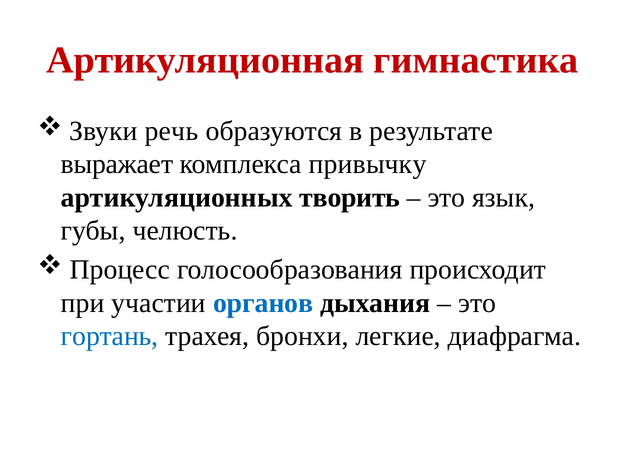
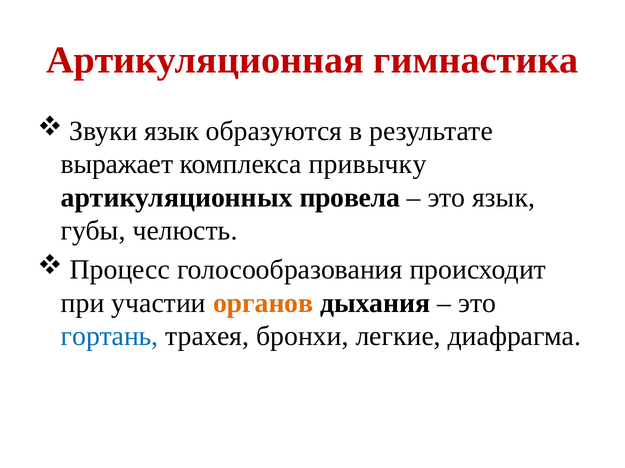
Звуки речь: речь -> язык
творить: творить -> провела
органов colour: blue -> orange
